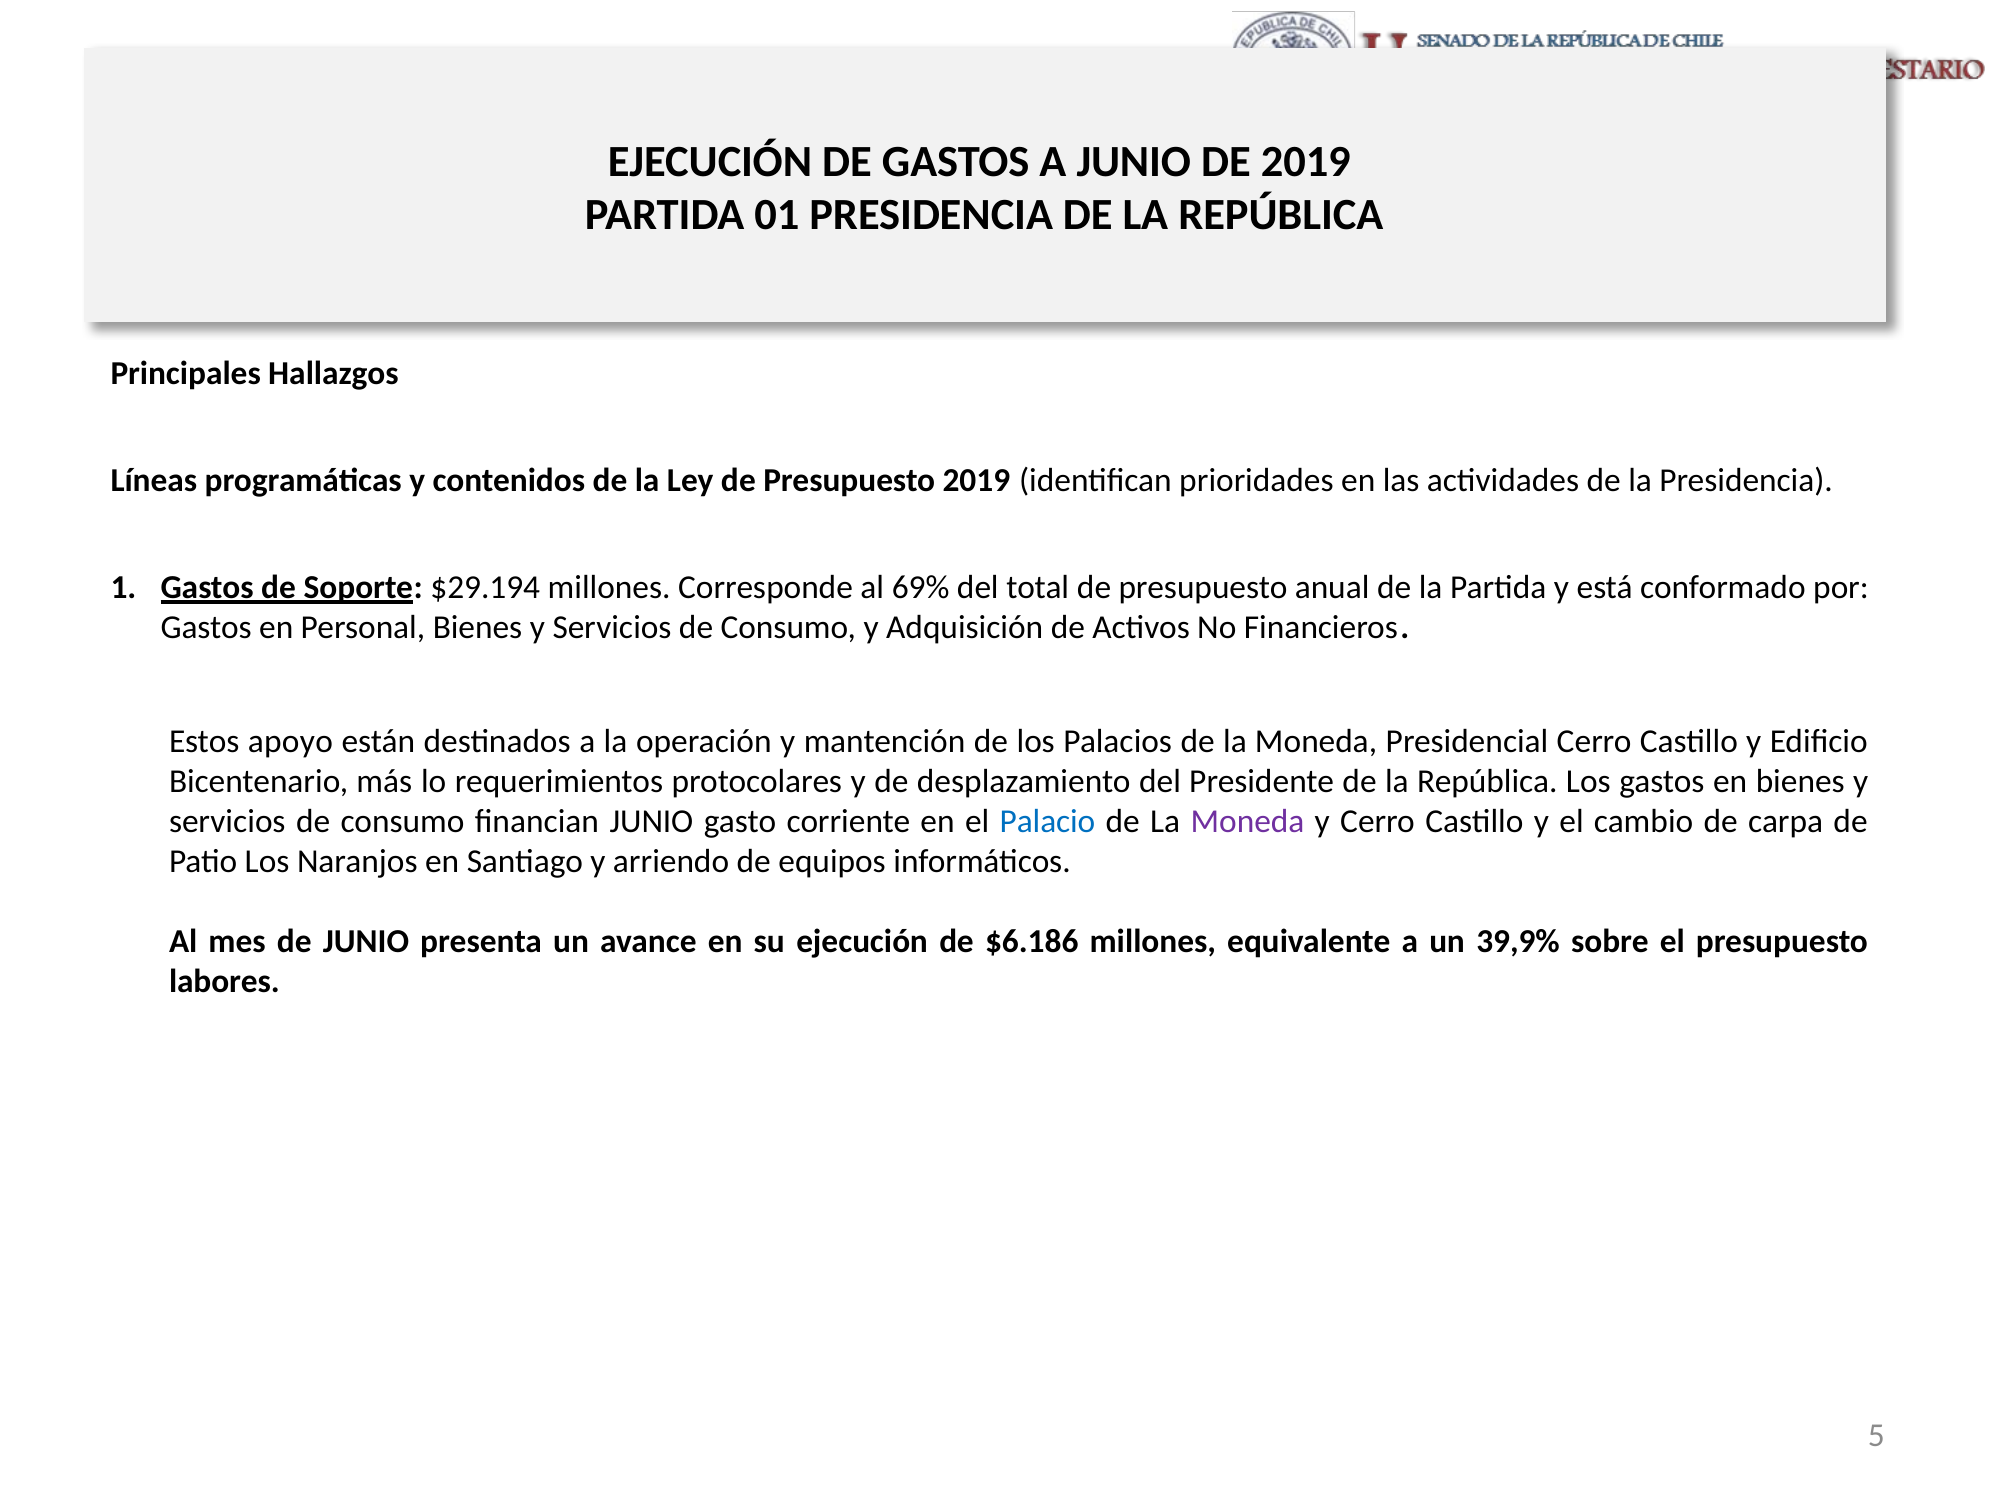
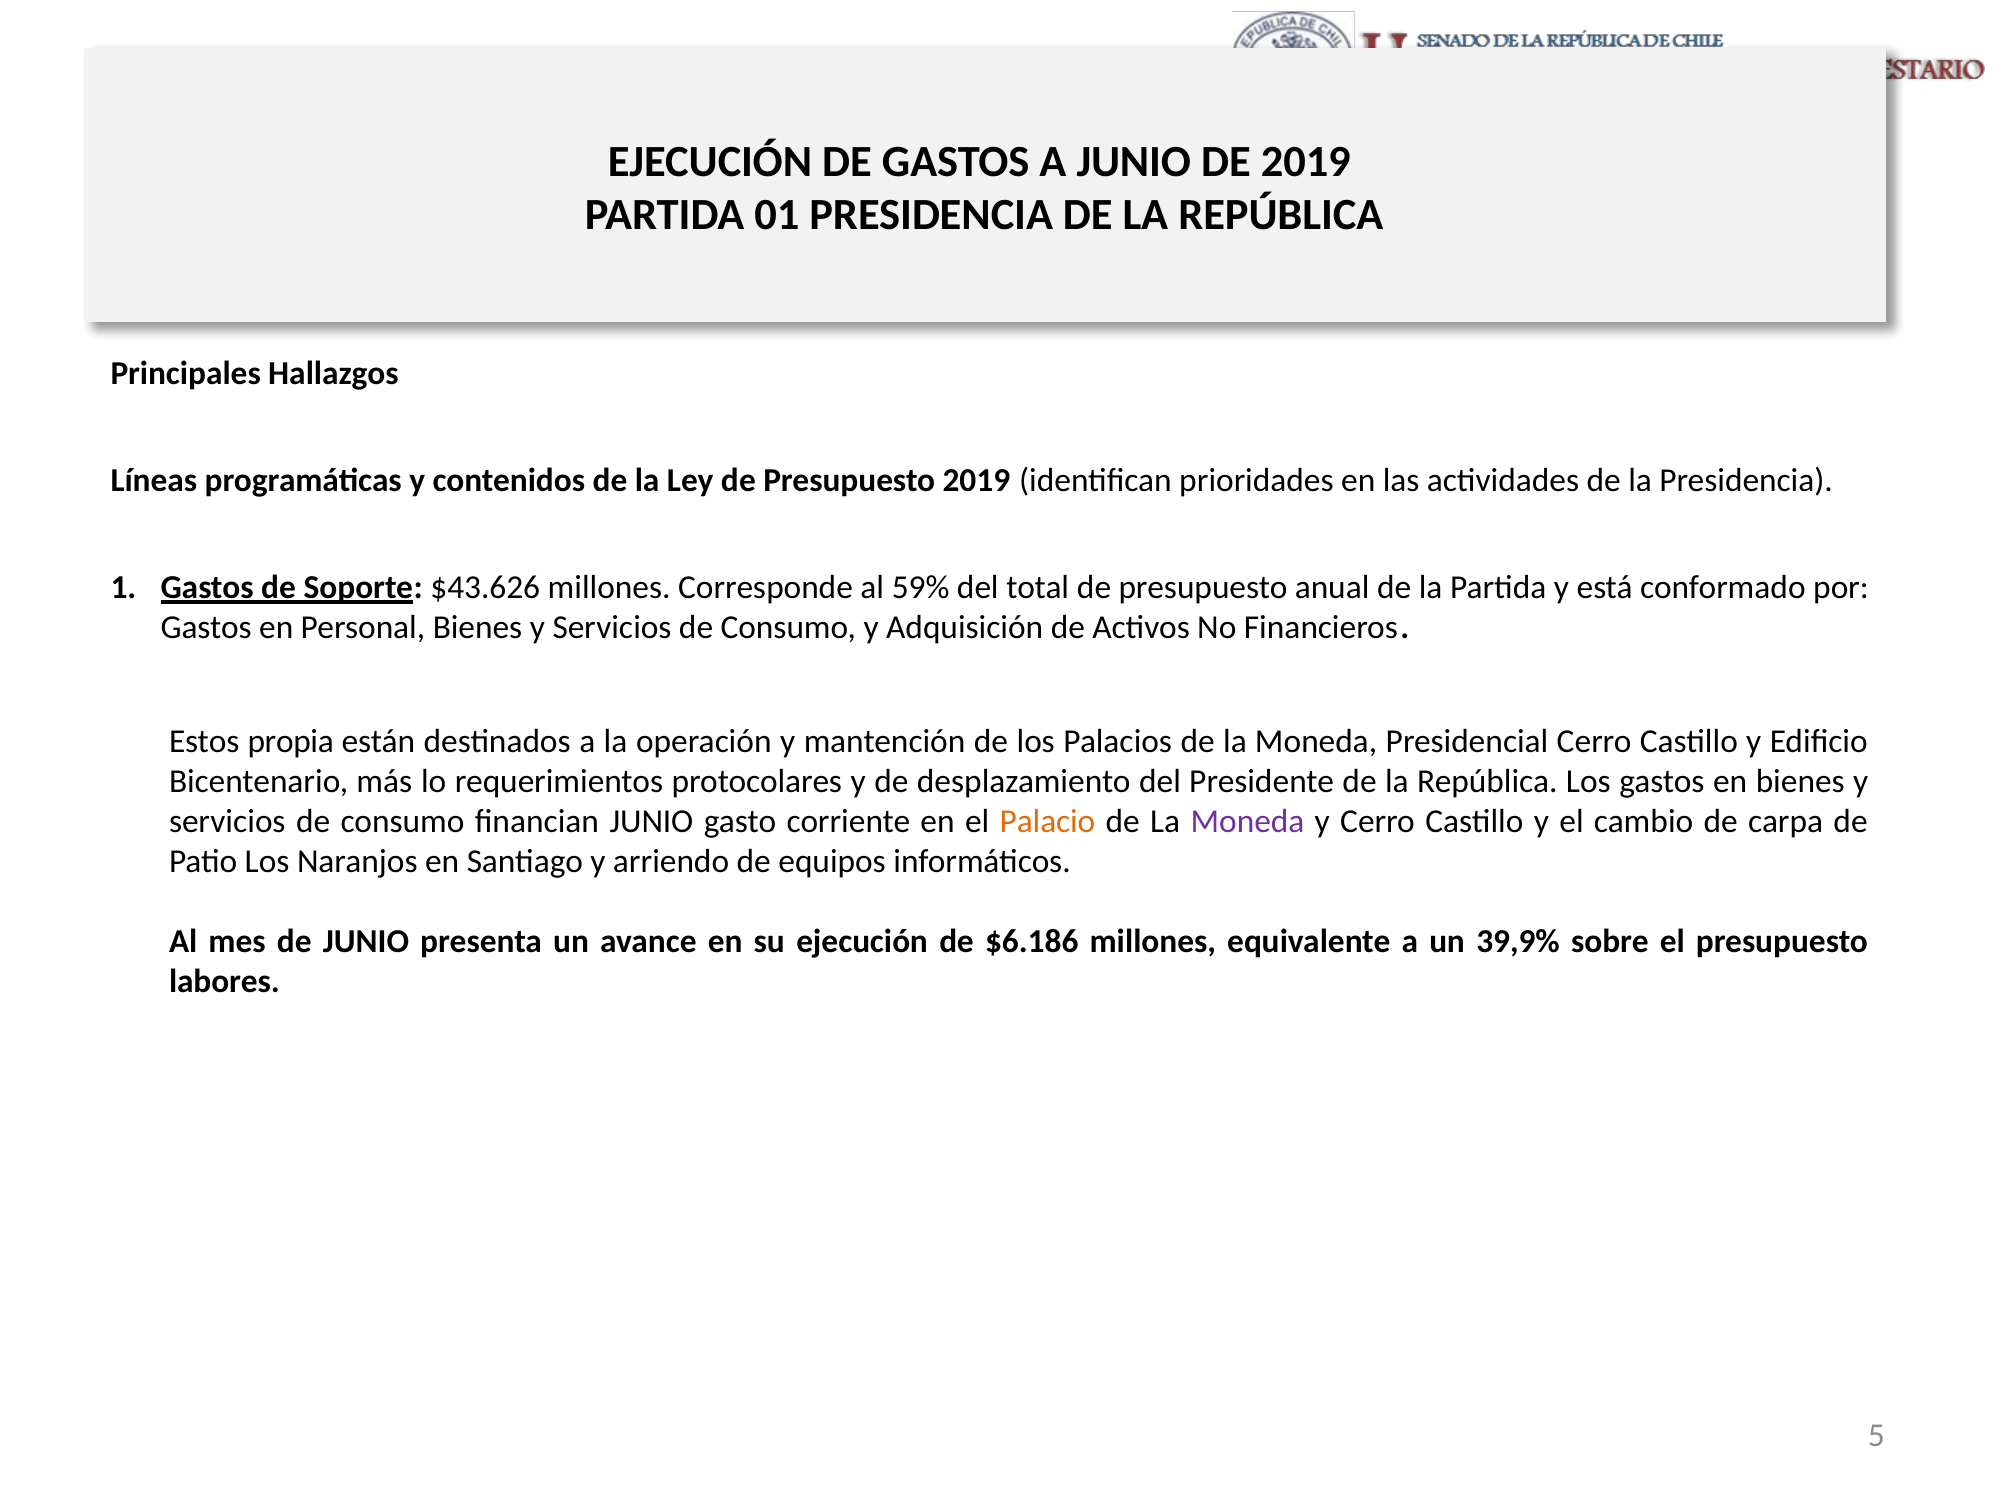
$29.194: $29.194 -> $43.626
69%: 69% -> 59%
apoyo: apoyo -> propia
Palacio colour: blue -> orange
